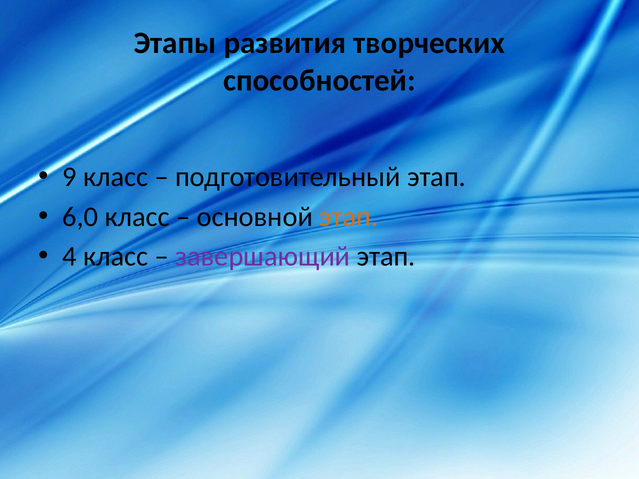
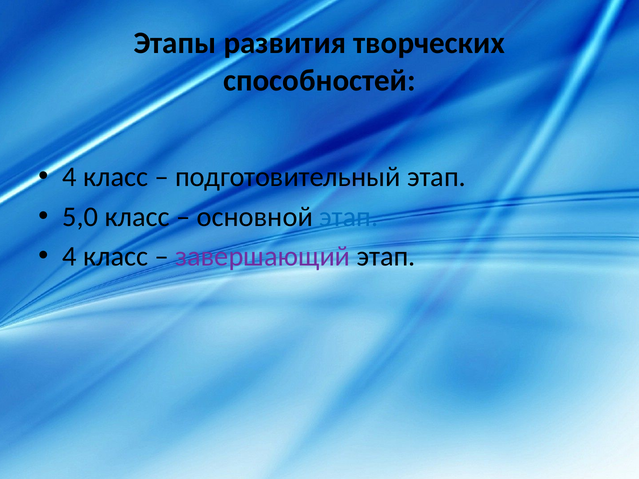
9 at (70, 177): 9 -> 4
6,0: 6,0 -> 5,0
этап at (349, 217) colour: orange -> blue
